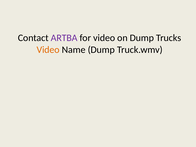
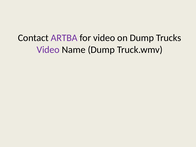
Video at (48, 50) colour: orange -> purple
